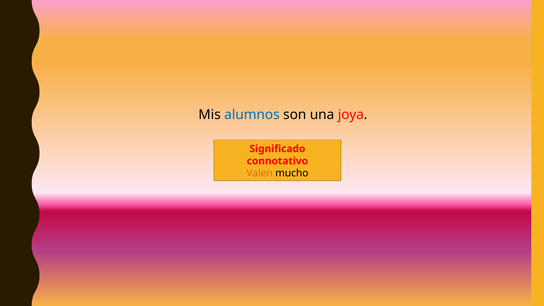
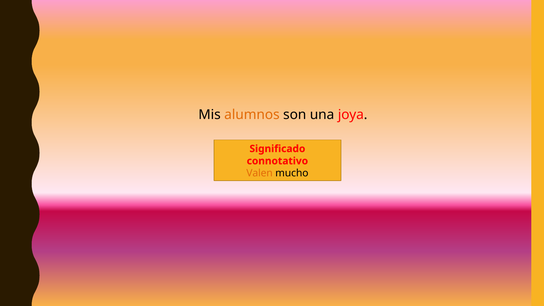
alumnos colour: blue -> orange
